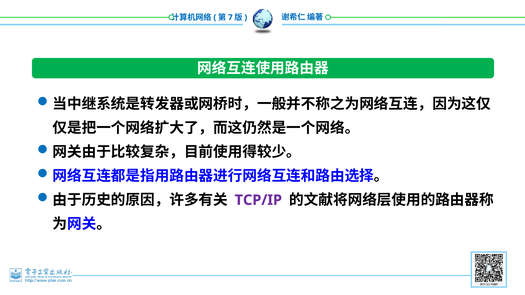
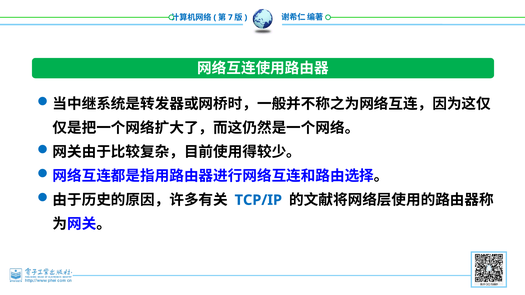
TCP/IP colour: purple -> blue
